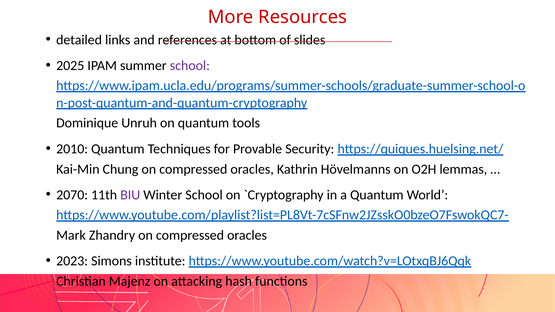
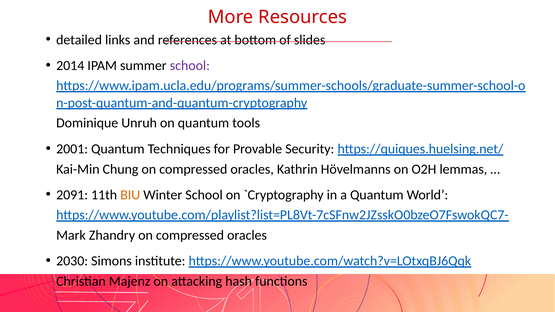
2025: 2025 -> 2014
2010: 2010 -> 2001
2070: 2070 -> 2091
BIU colour: purple -> orange
2023: 2023 -> 2030
